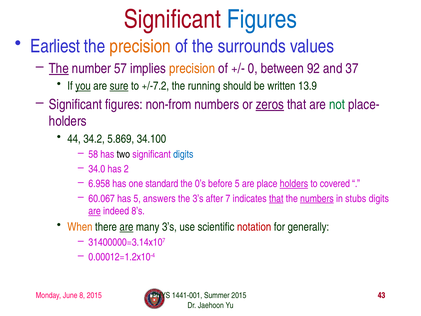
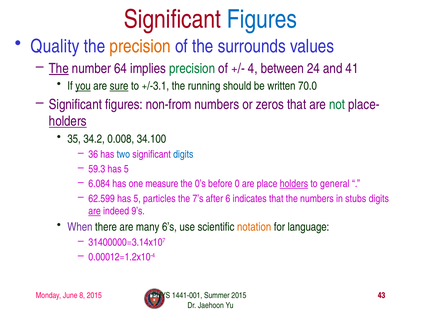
Earliest: Earliest -> Quality
57: 57 -> 64
precision at (192, 68) colour: orange -> green
0: 0 -> 4
92: 92 -> 24
37: 37 -> 41
+/-7.2: +/-7.2 -> +/-3.1
13.9: 13.9 -> 70.0
zeros underline: present -> none
holders at (68, 121) underline: none -> present
44: 44 -> 35
5.869: 5.869 -> 0.008
58: 58 -> 36
two colour: black -> blue
34.0: 34.0 -> 59.3
2 at (126, 169): 2 -> 5
6.958: 6.958 -> 6.084
standard: standard -> measure
before 5: 5 -> 0
covered: covered -> general
60.067: 60.067 -> 62.599
answers: answers -> particles
the 3’s: 3’s -> 7’s
7: 7 -> 6
that at (276, 198) underline: present -> none
numbers at (317, 198) underline: present -> none
8’s: 8’s -> 9’s
When colour: orange -> purple
are at (126, 227) underline: present -> none
many 3’s: 3’s -> 6’s
notation colour: red -> orange
generally: generally -> language
